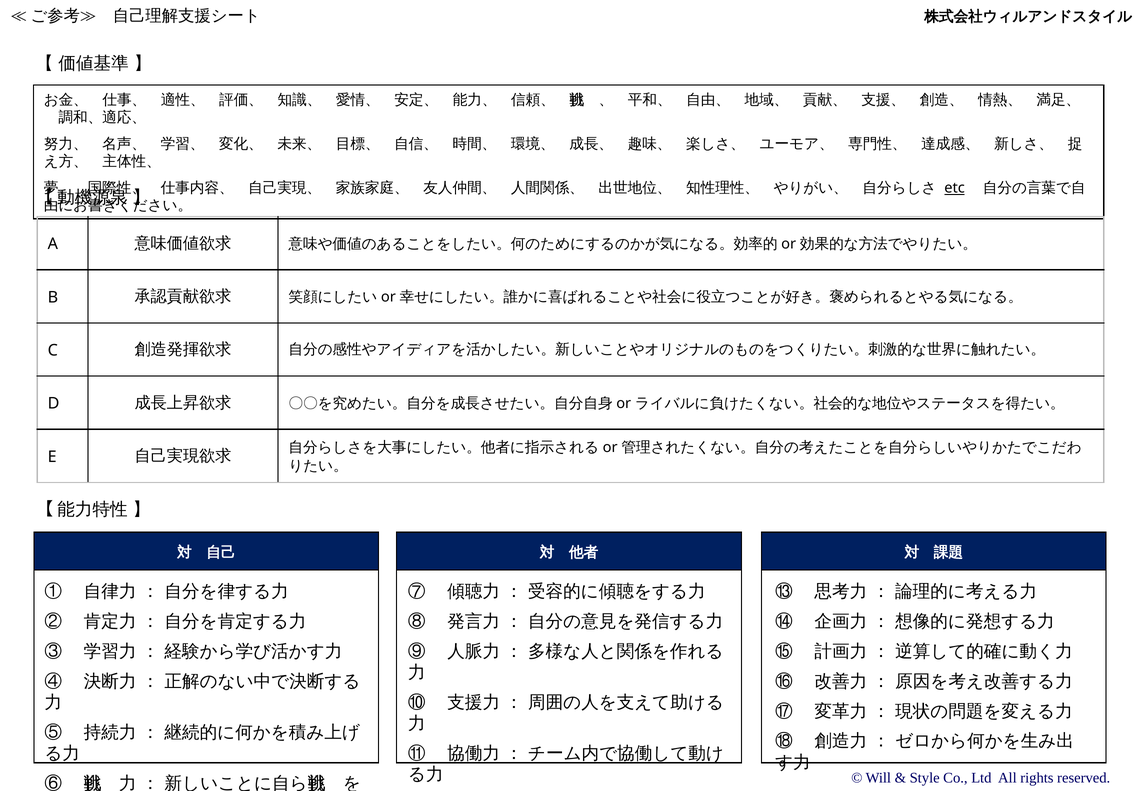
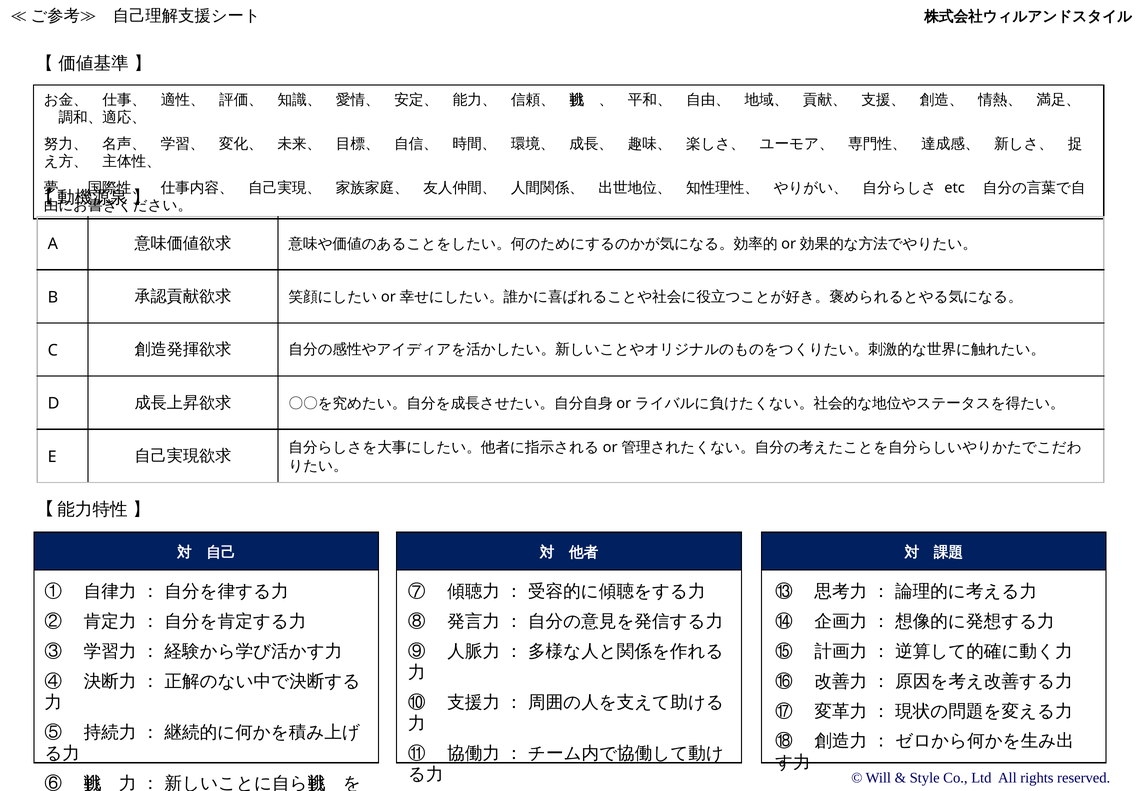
etc underline: present -> none
